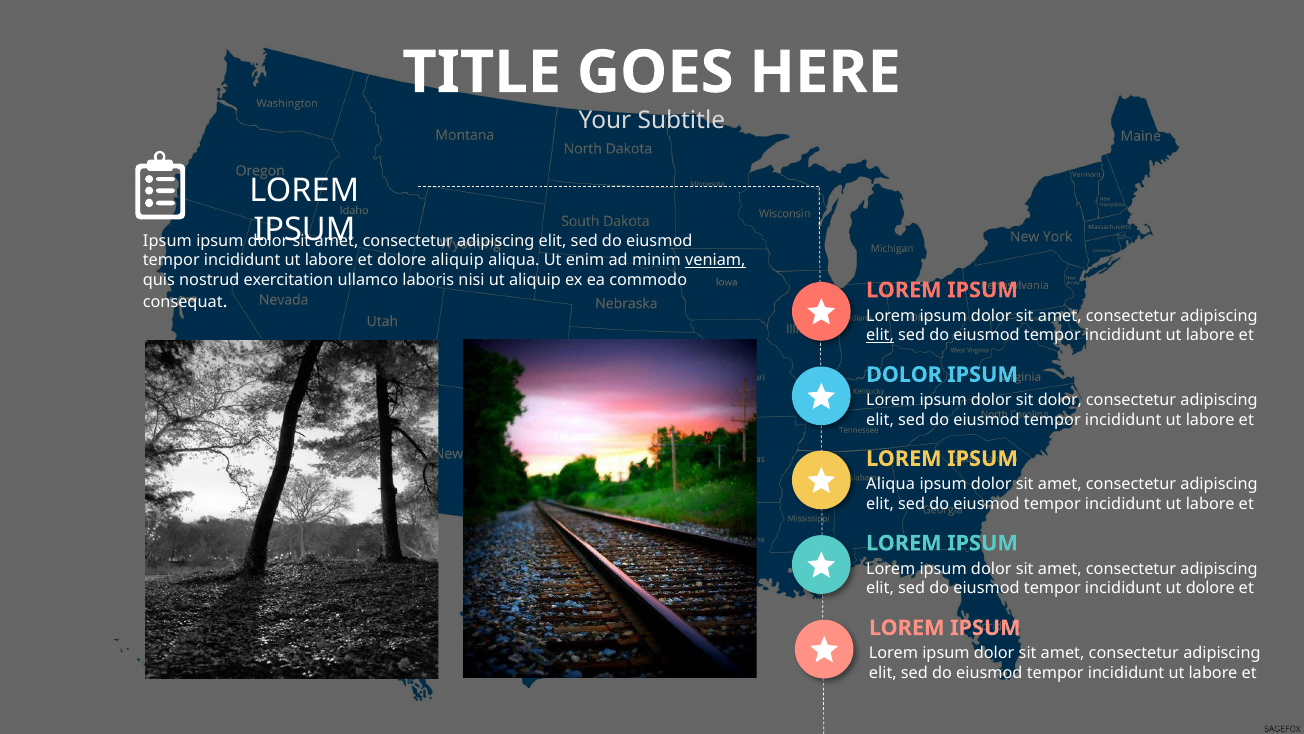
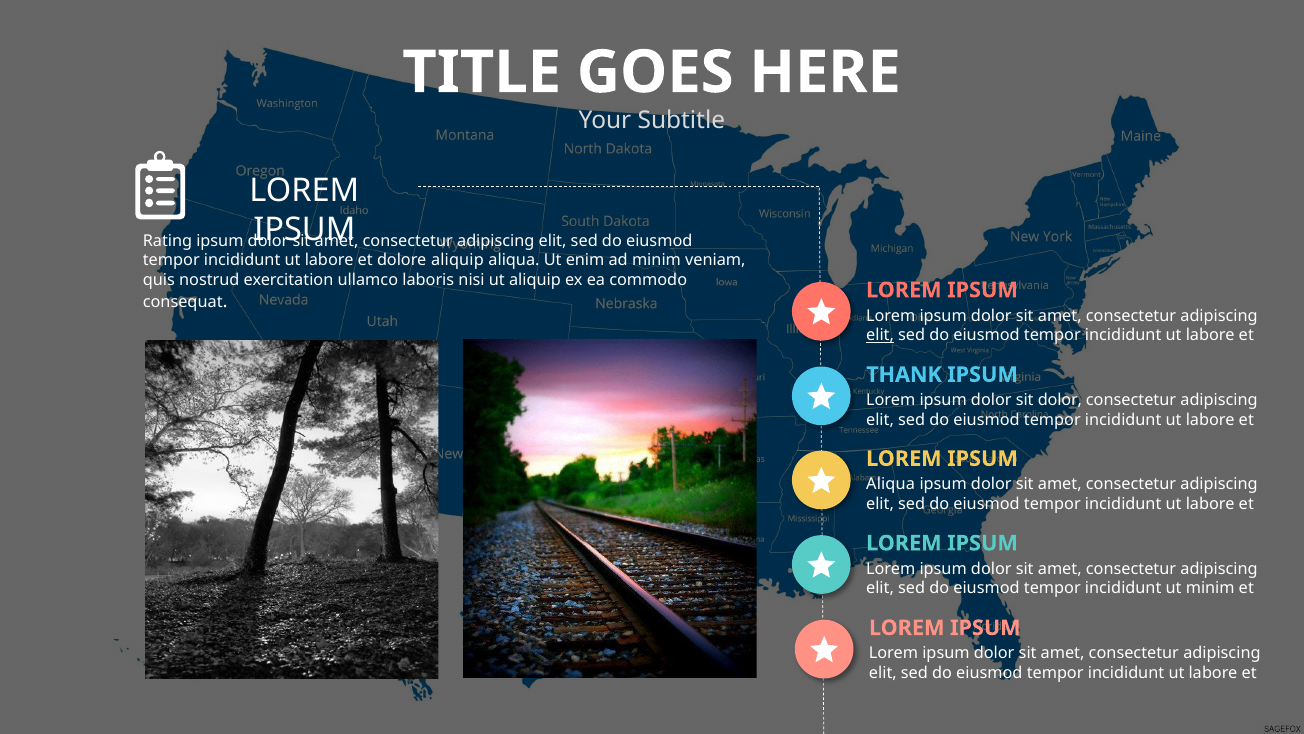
Ipsum at (167, 241): Ipsum -> Rating
veniam underline: present -> none
DOLOR at (904, 374): DOLOR -> THANK
ut dolore: dolore -> minim
